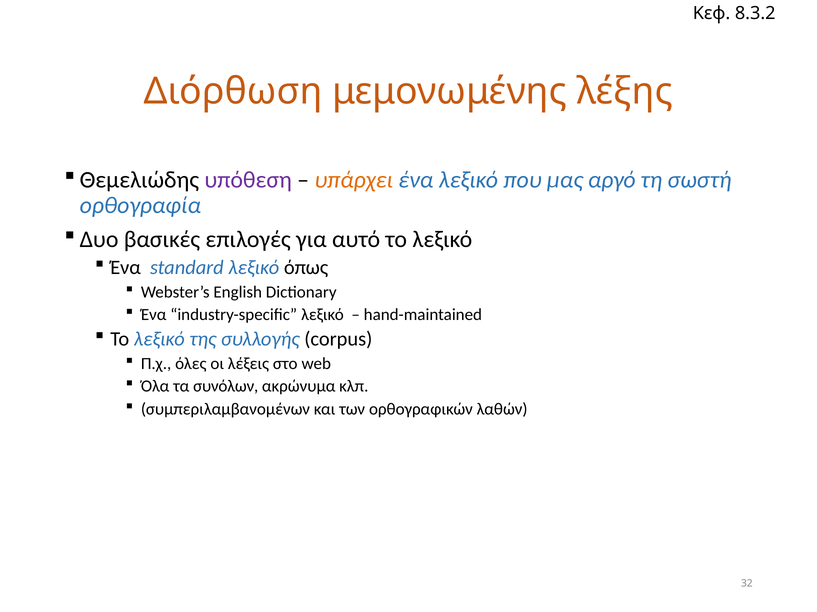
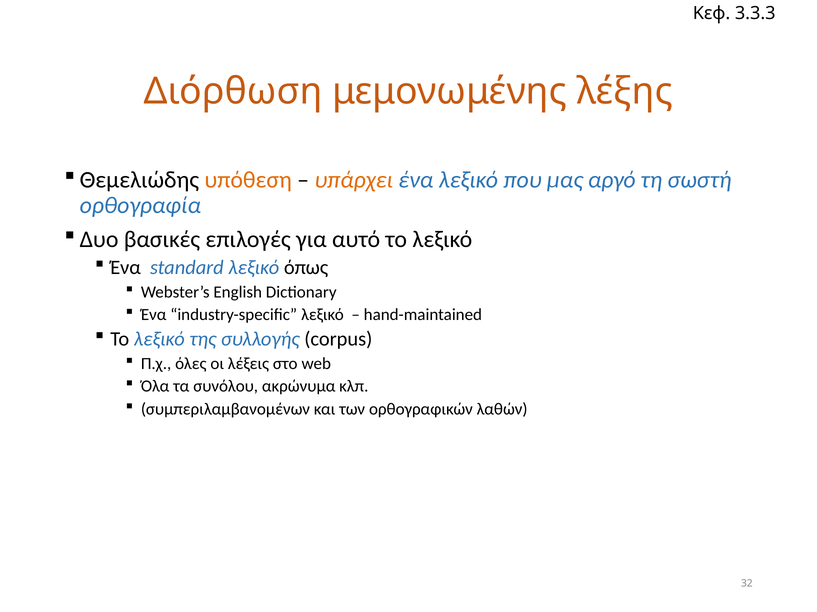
8.3.2: 8.3.2 -> 3.3.3
υπόθεση colour: purple -> orange
συνόλων: συνόλων -> συνόλου
